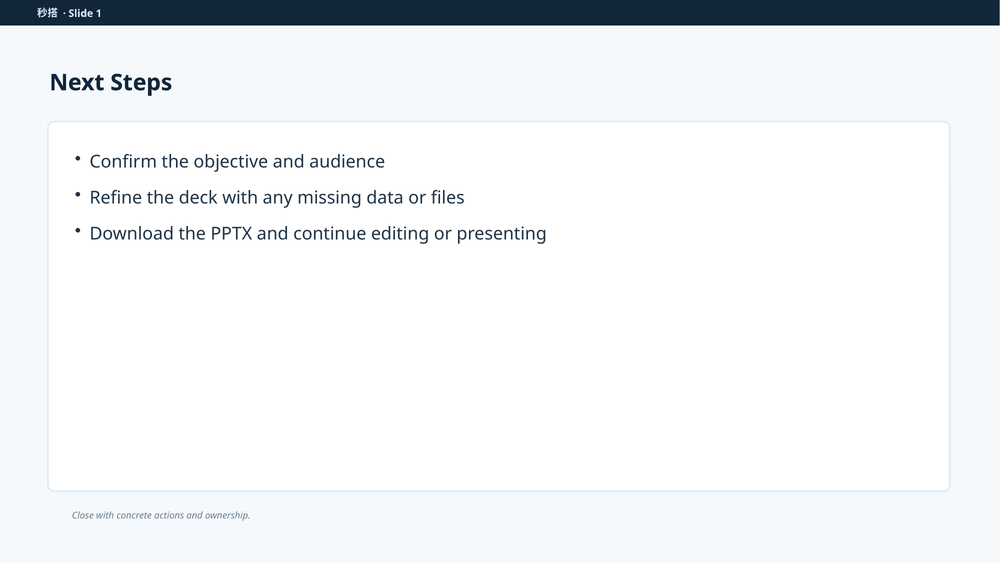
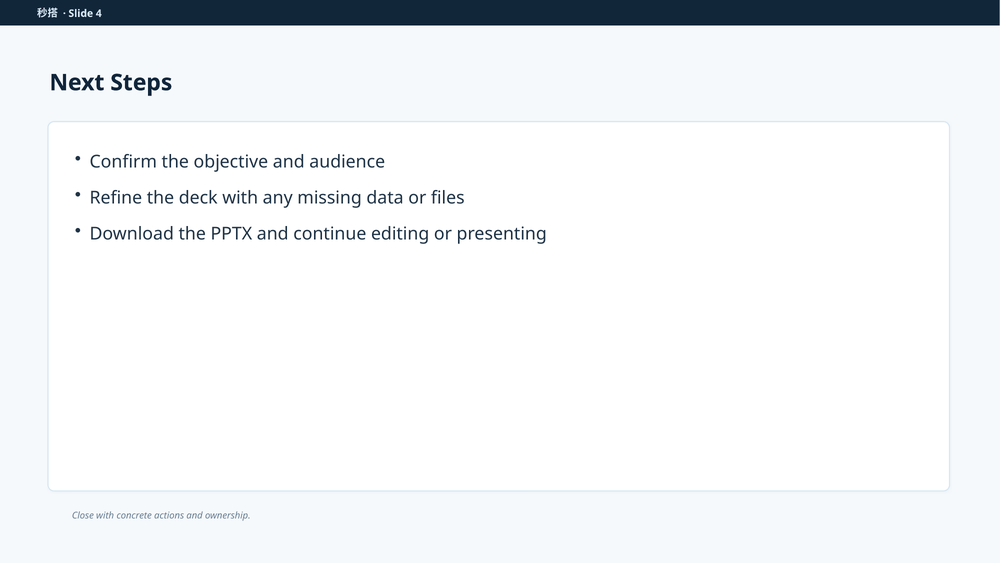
1: 1 -> 4
